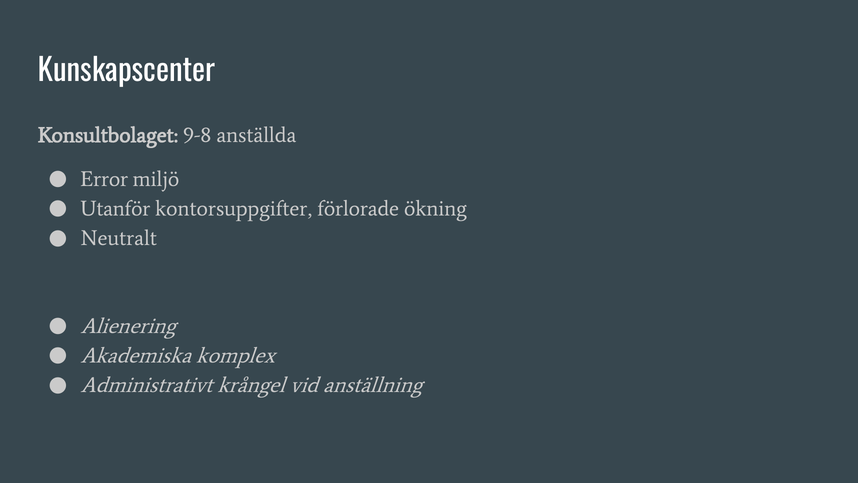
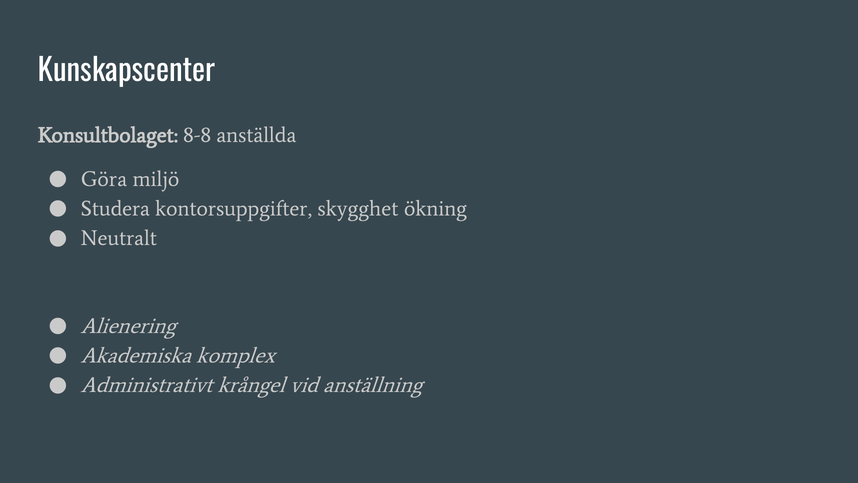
9-8: 9-8 -> 8-8
Error: Error -> Göra
Utanför: Utanför -> Studera
förlorade: förlorade -> skygghet
